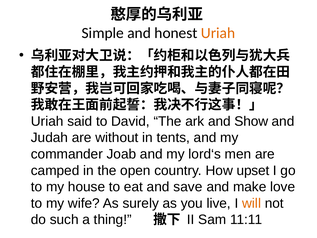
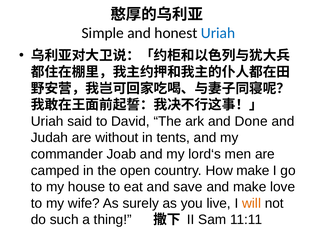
Uriah at (218, 33) colour: orange -> blue
Show: Show -> Done
How upset: upset -> make
